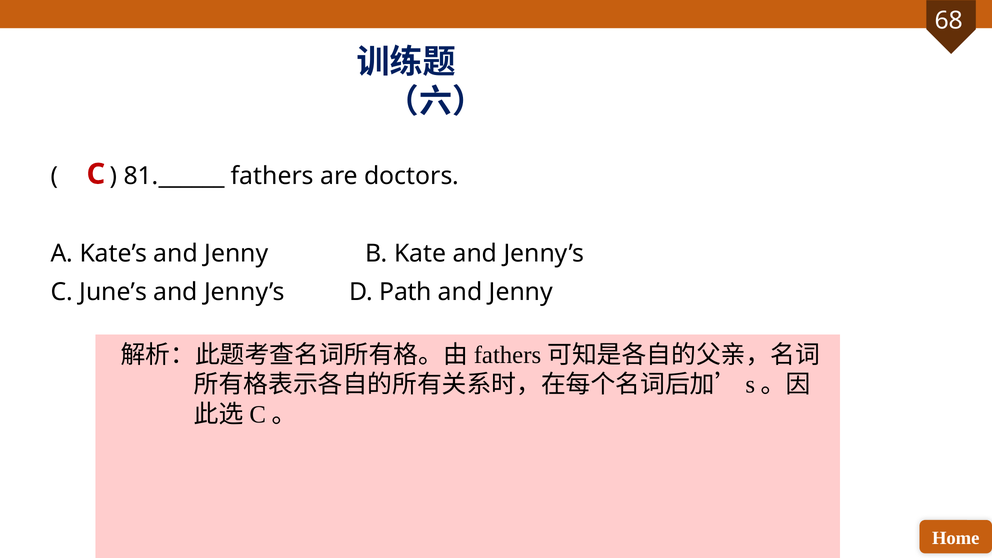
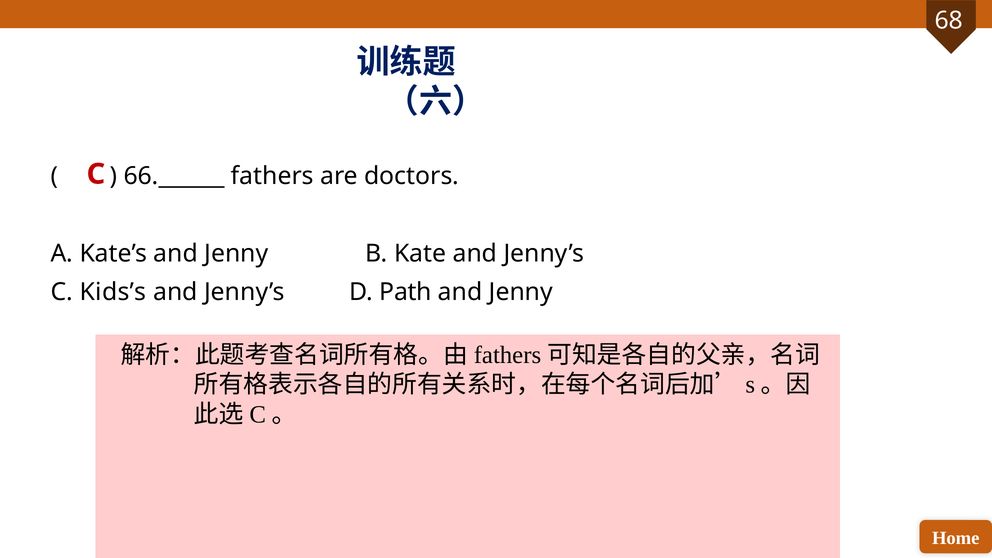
81.______: 81.______ -> 66.______
June’s: June’s -> Kids’s
